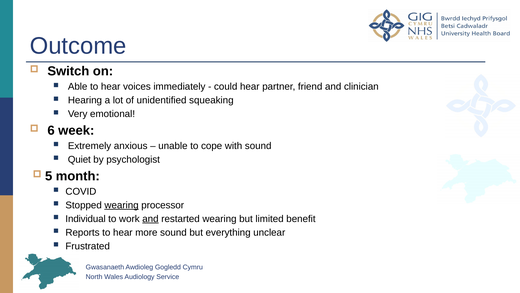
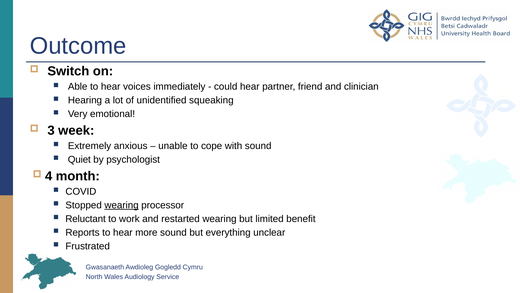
6: 6 -> 3
5: 5 -> 4
Individual: Individual -> Reluctant
and at (150, 218) underline: present -> none
